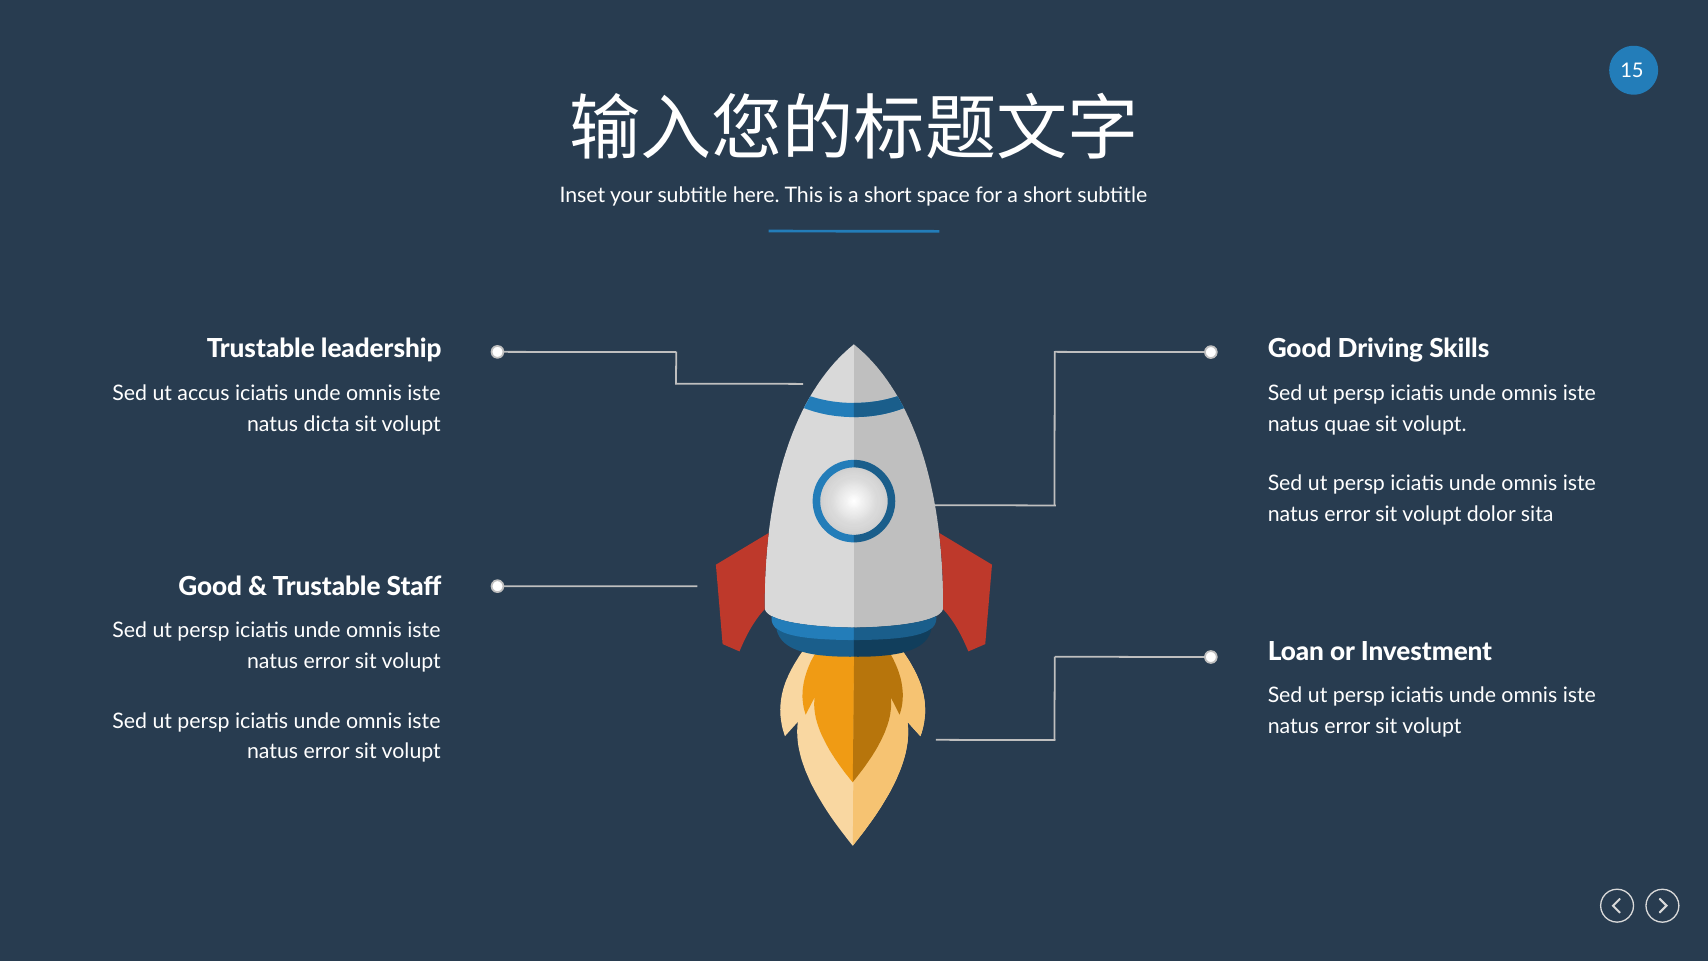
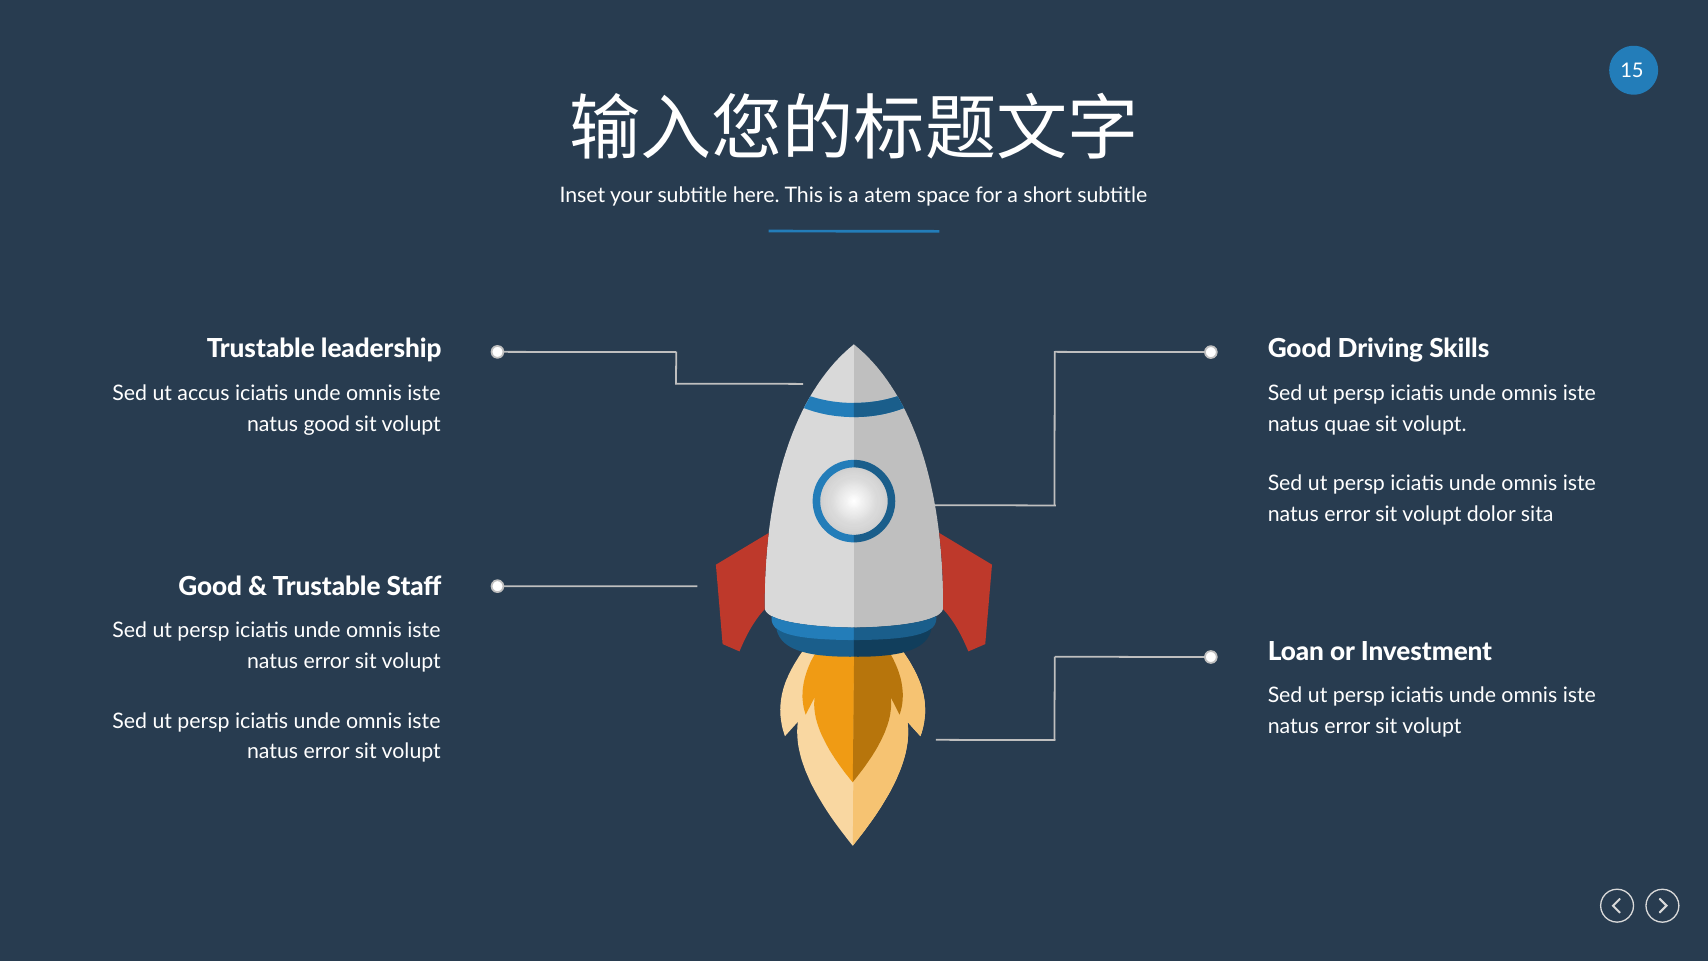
is a short: short -> atem
natus dicta: dicta -> good
